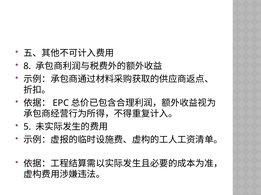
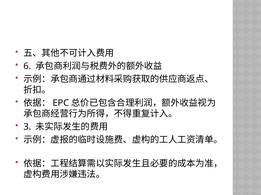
8: 8 -> 6
5: 5 -> 3
